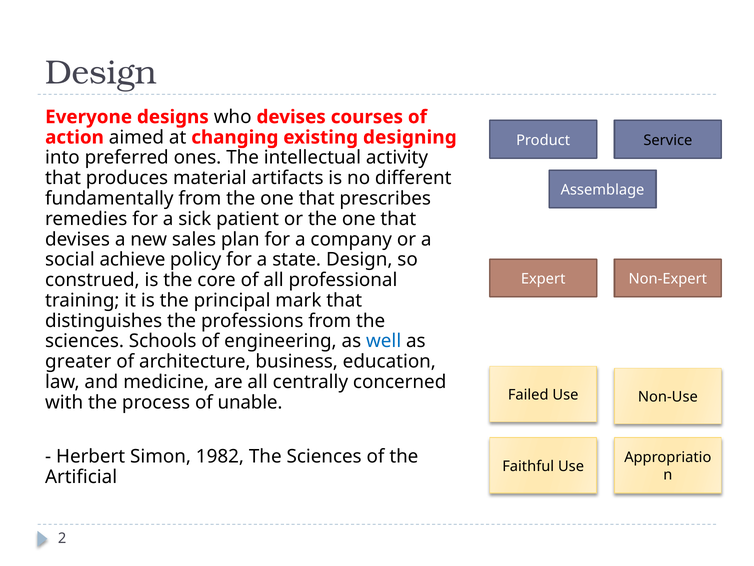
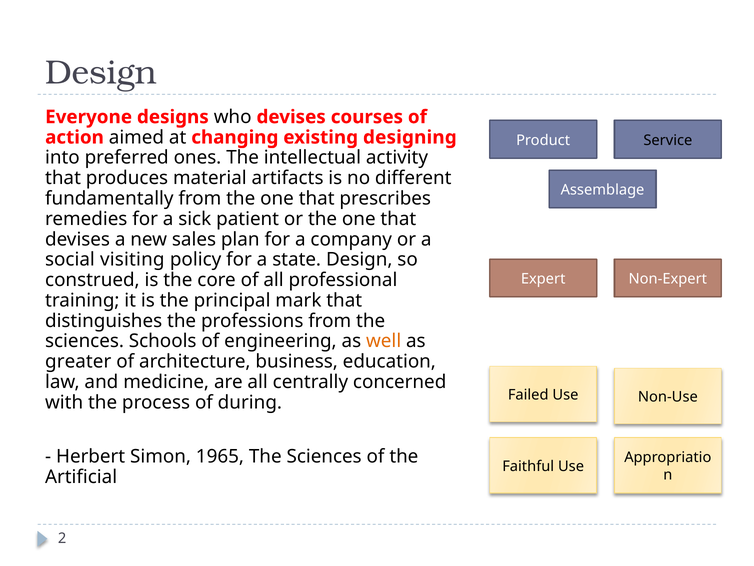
achieve: achieve -> visiting
well colour: blue -> orange
unable: unable -> during
1982: 1982 -> 1965
